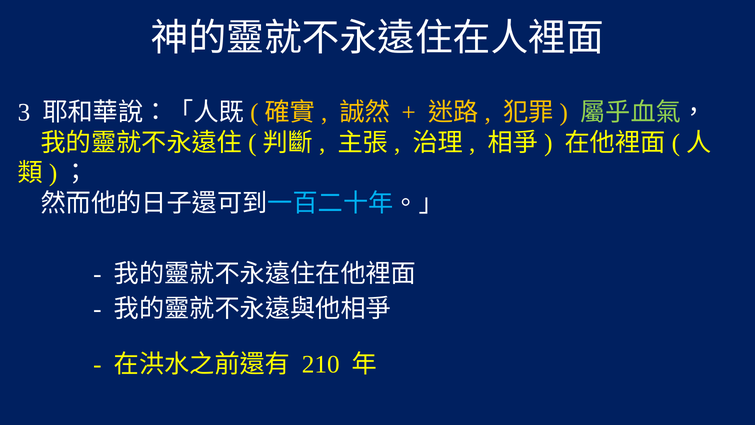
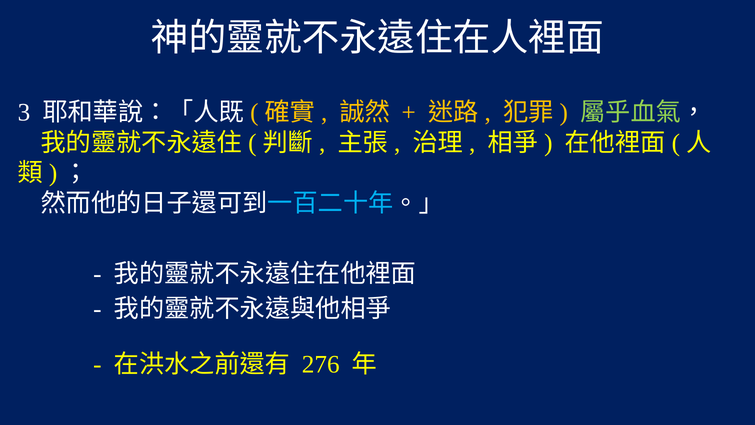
210: 210 -> 276
